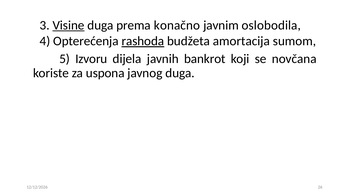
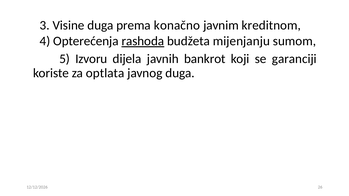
Visine underline: present -> none
oslobodila: oslobodila -> kreditnom
amortacija: amortacija -> mijenjanju
novčana: novčana -> garanciji
uspona: uspona -> optlata
